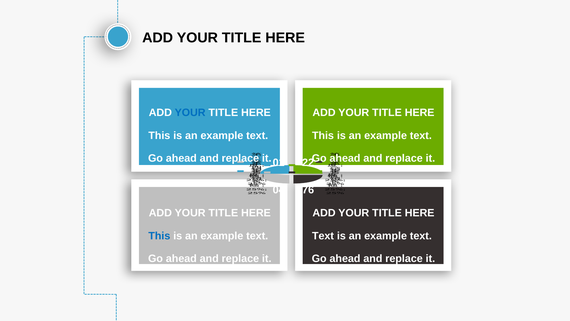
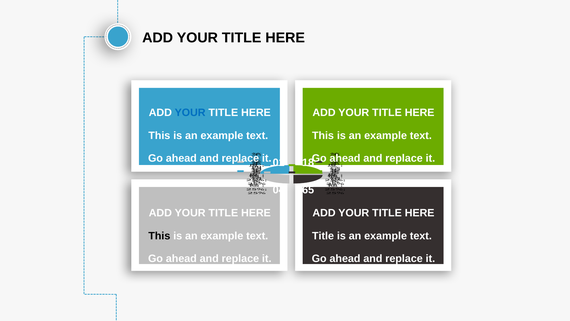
22: 22 -> 18
76: 76 -> 65
This at (159, 236) colour: blue -> black
Text at (323, 236): Text -> Title
